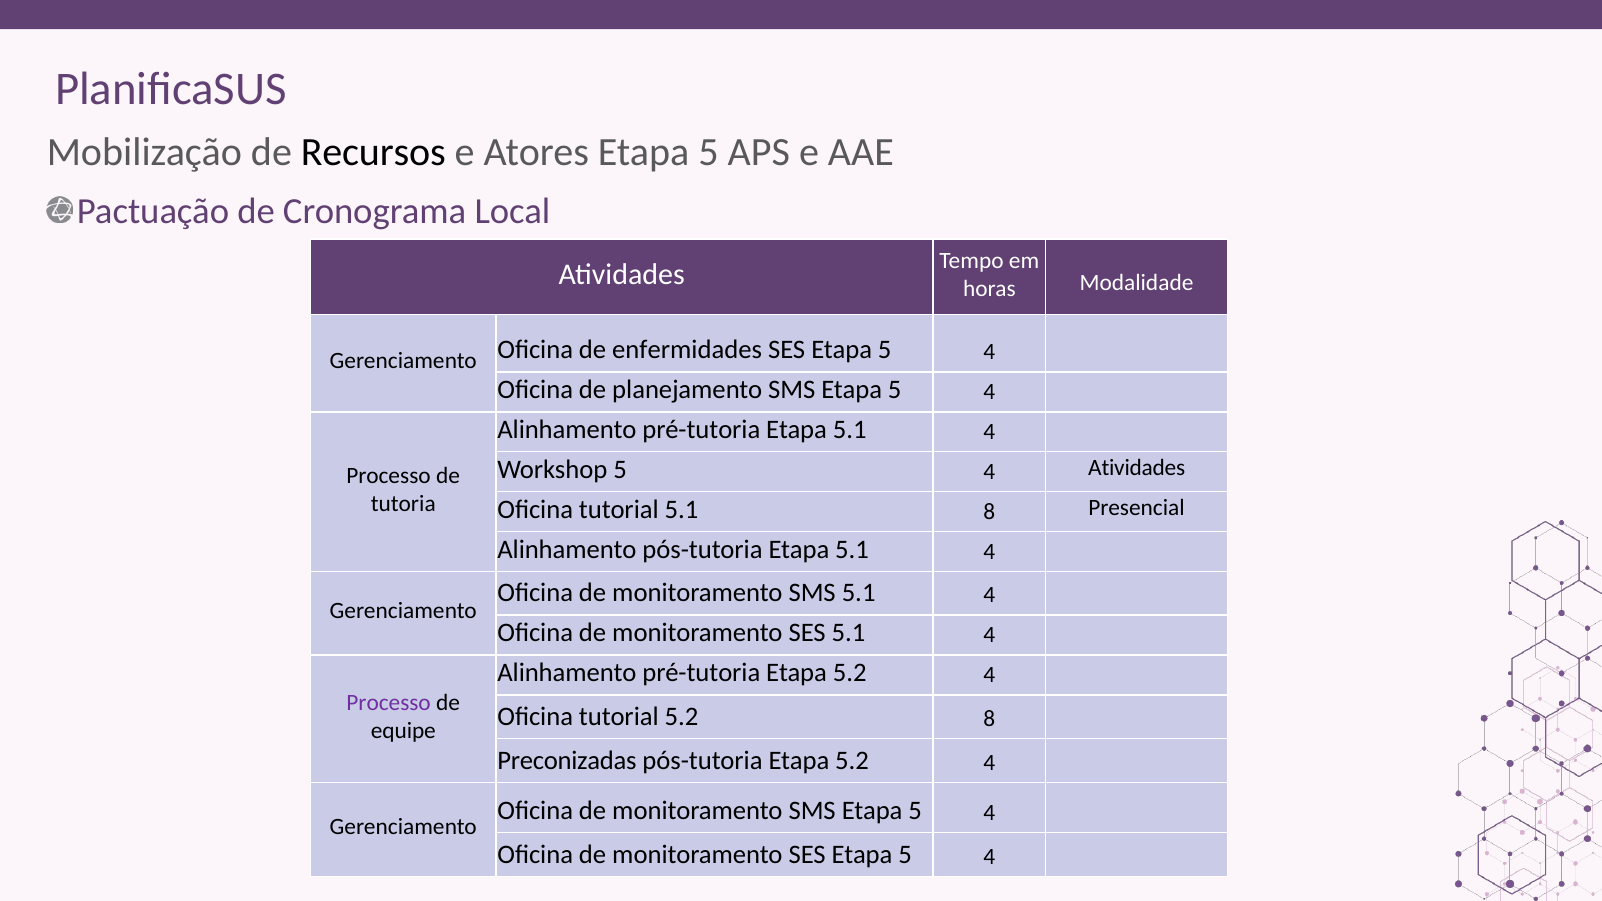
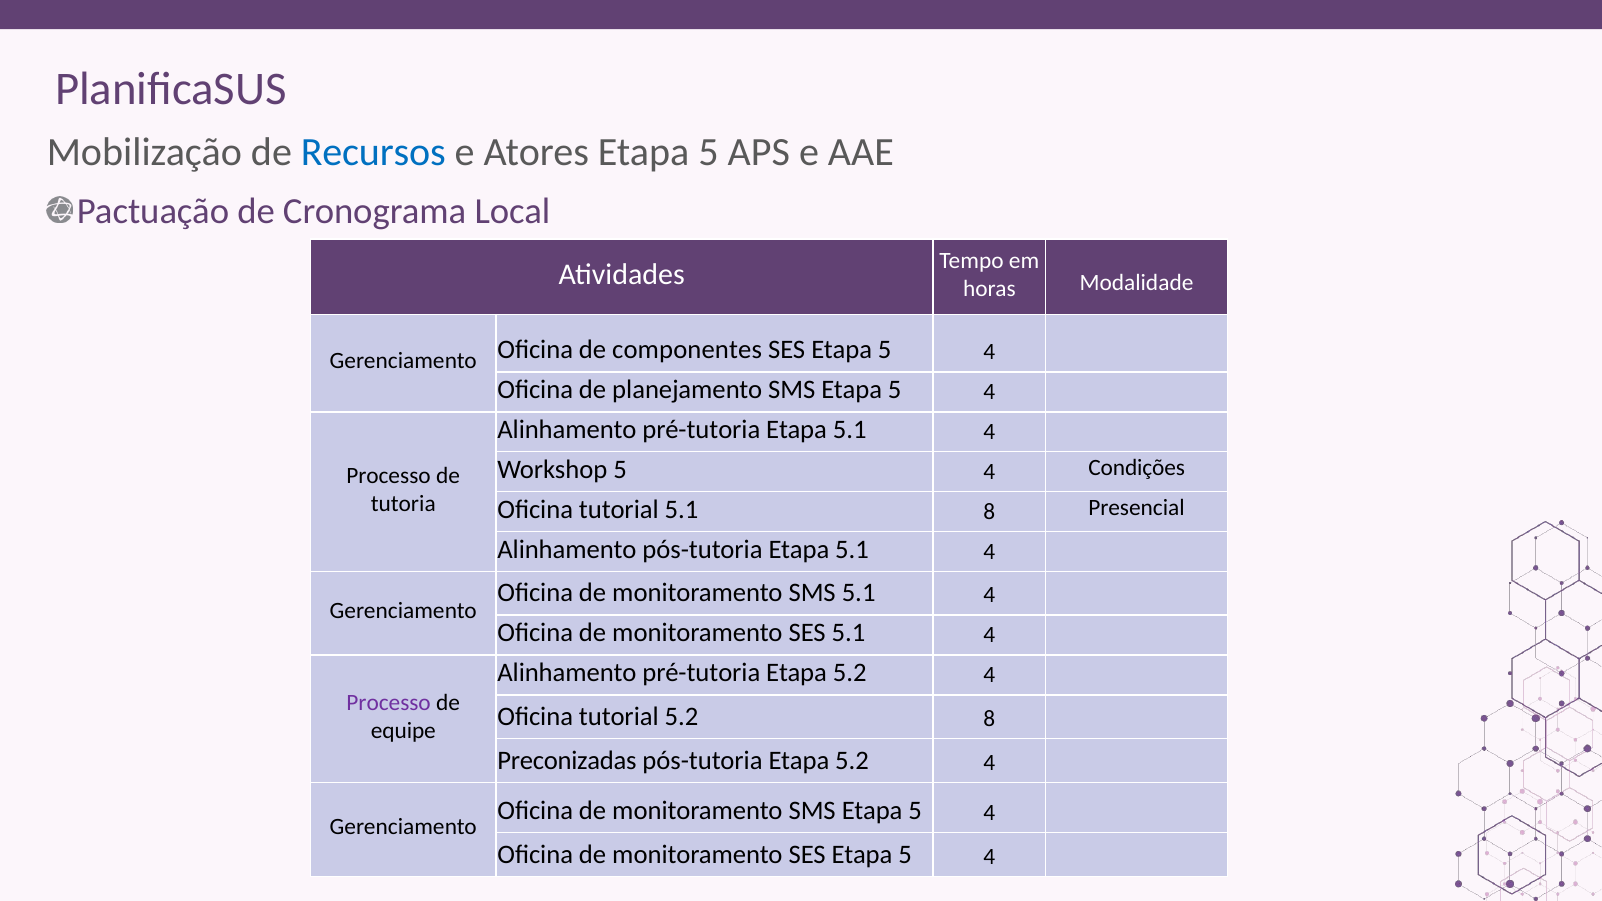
Recursos colour: black -> blue
enfermidades: enfermidades -> componentes
4 Atividades: Atividades -> Condições
